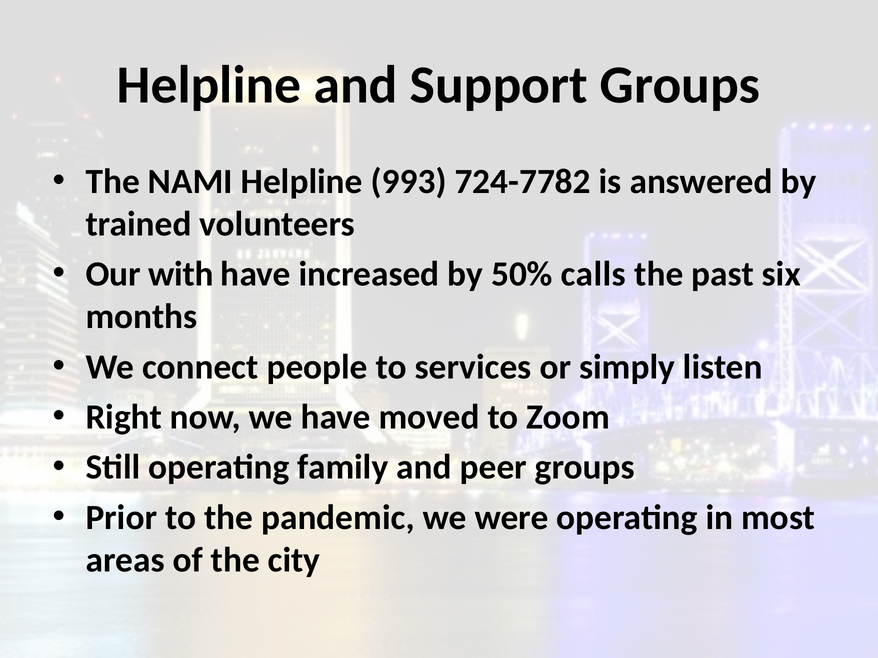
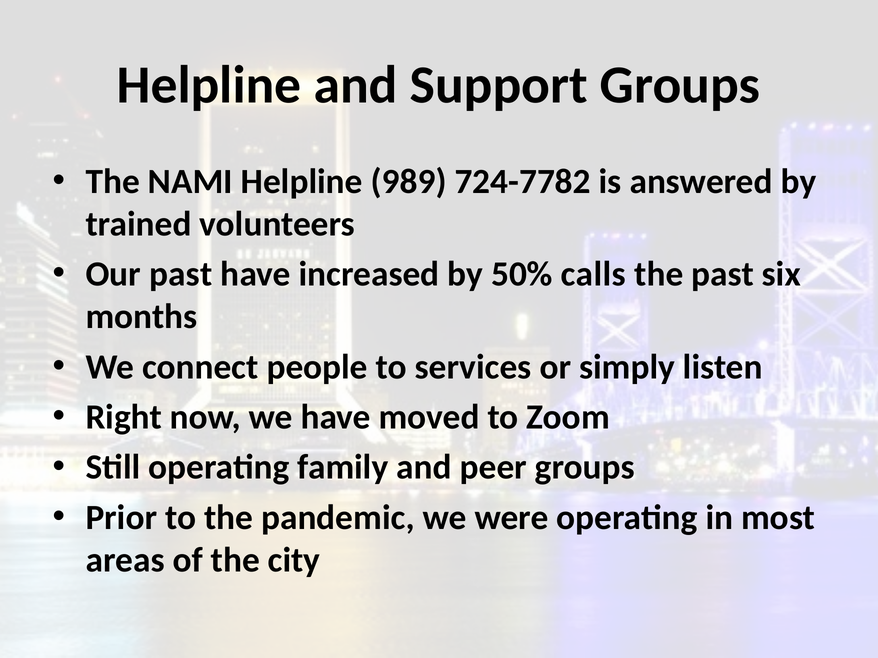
993: 993 -> 989
Our with: with -> past
